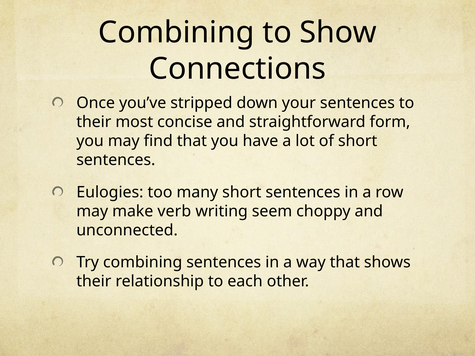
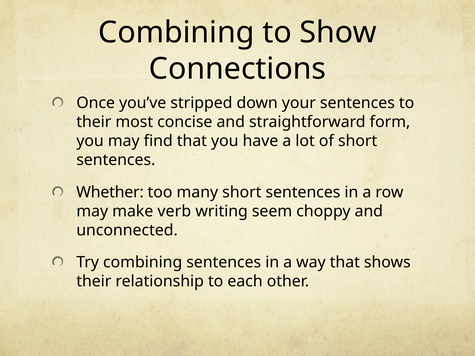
Eulogies: Eulogies -> Whether
